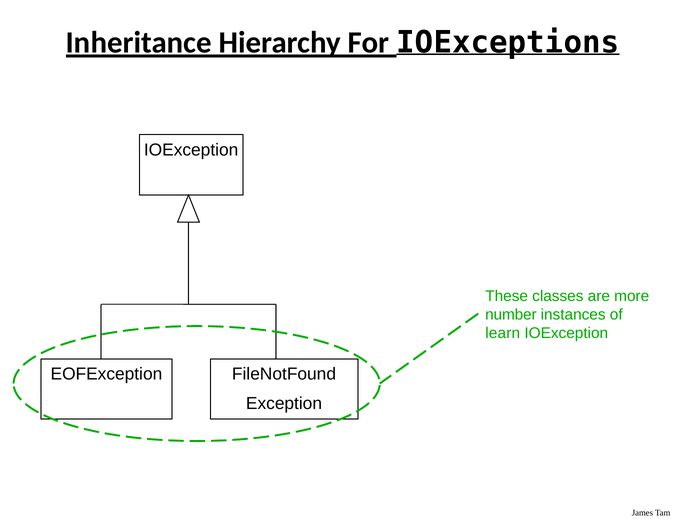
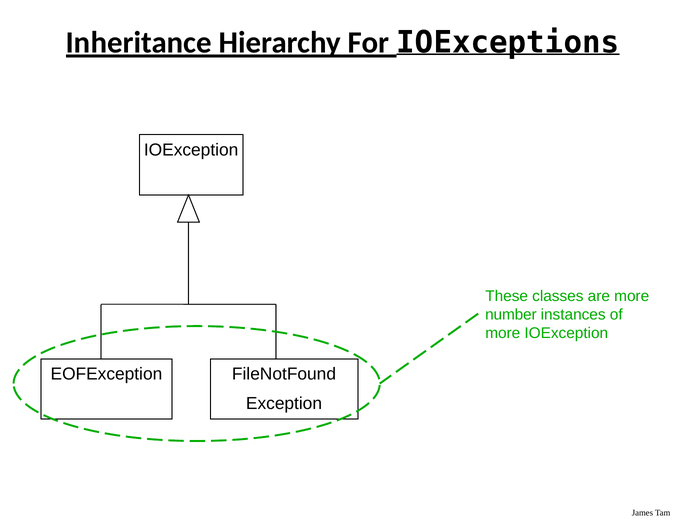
learn at (503, 333): learn -> more
